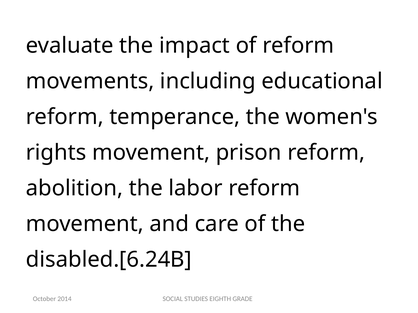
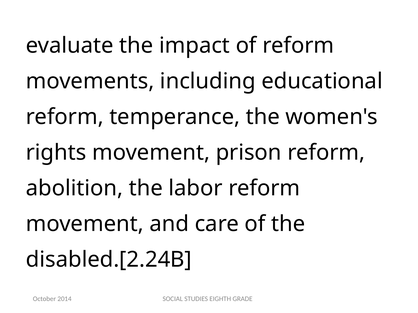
disabled.[6.24B: disabled.[6.24B -> disabled.[2.24B
